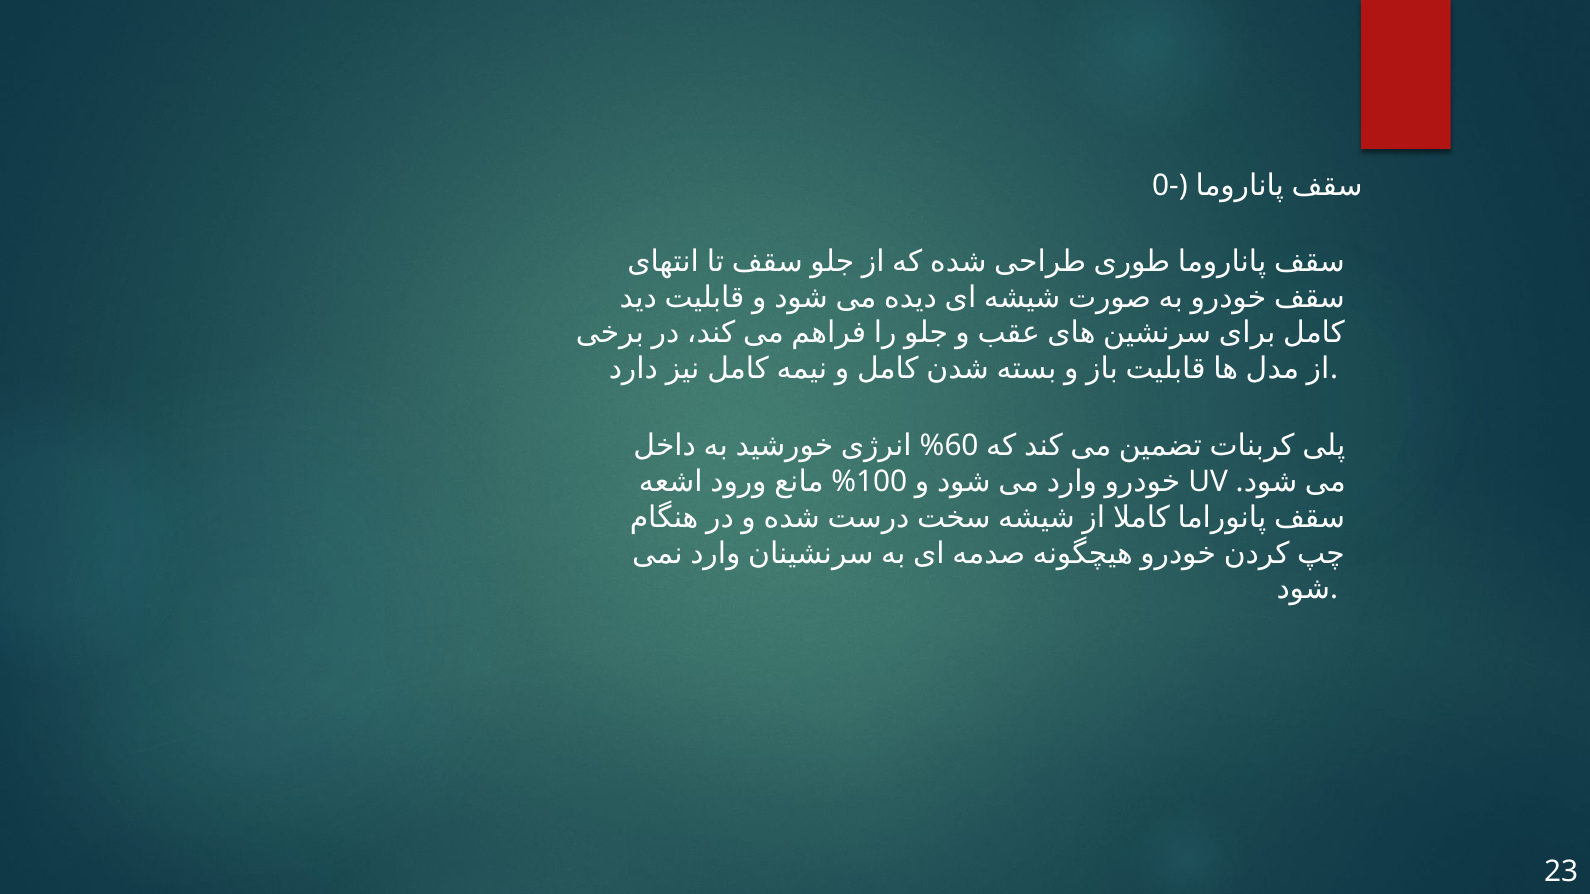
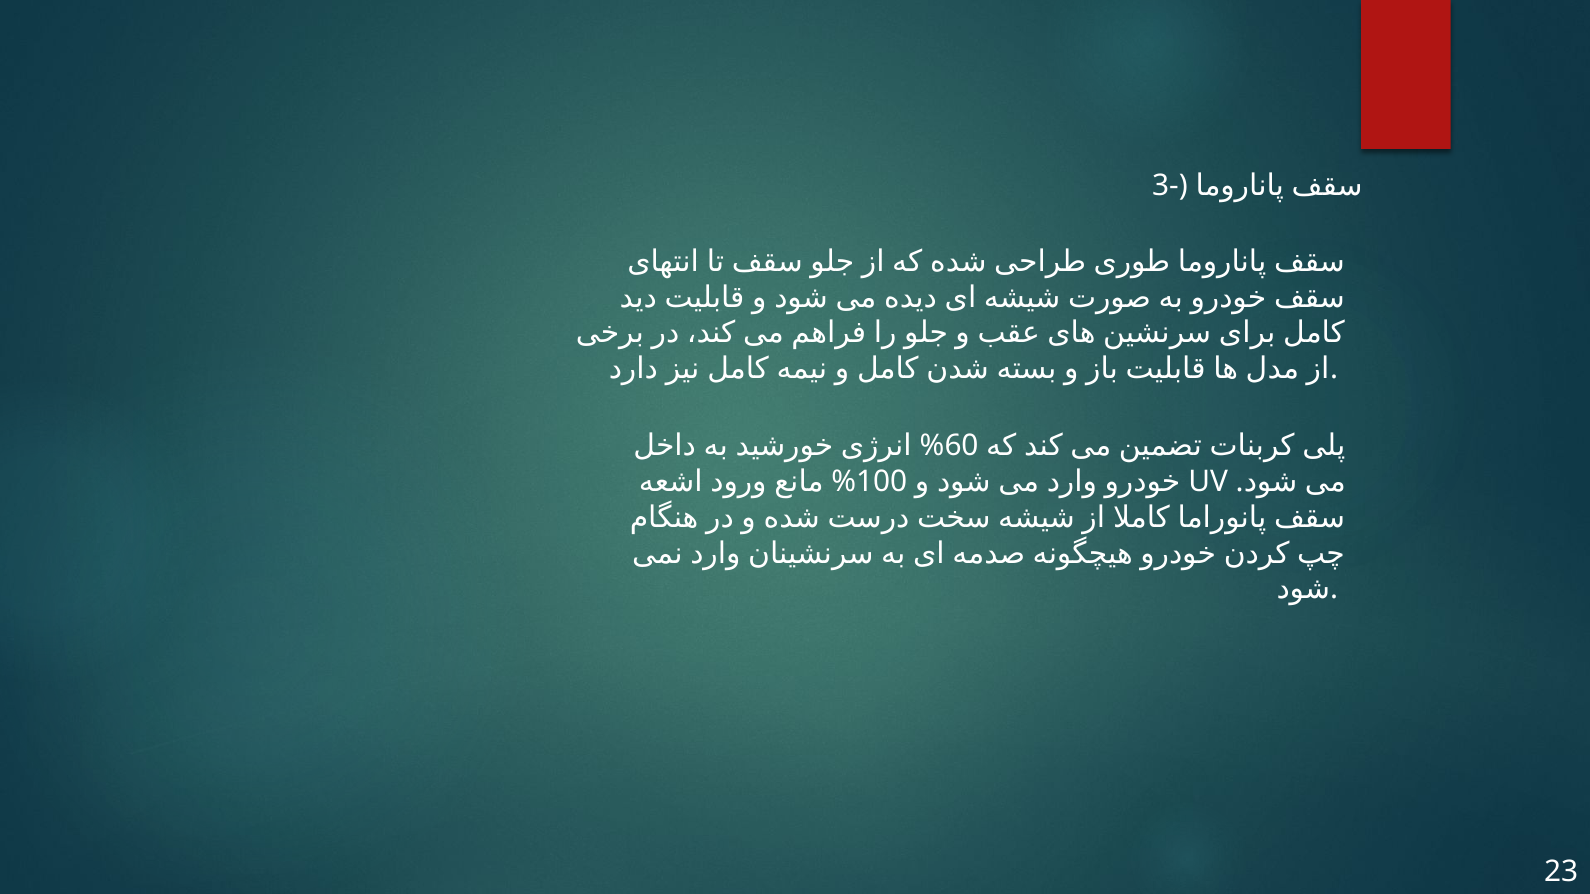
0-: 0- -> 3-
